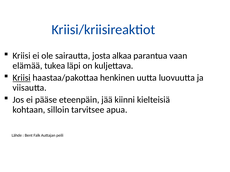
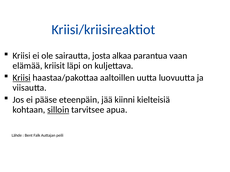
tukea: tukea -> kriisit
henkinen: henkinen -> aaltoillen
silloin underline: none -> present
